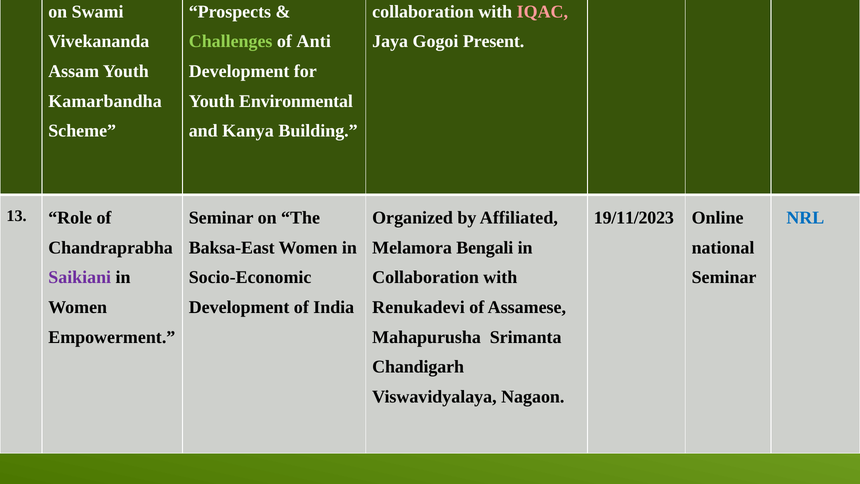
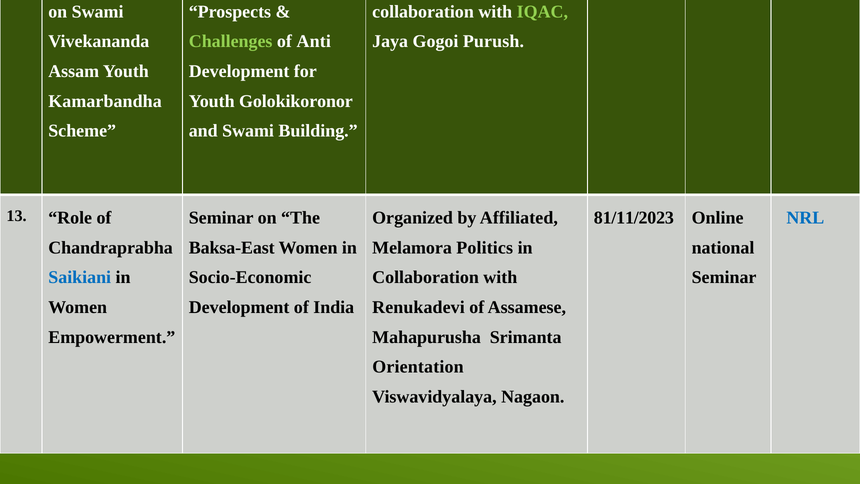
IQAC colour: pink -> light green
Present: Present -> Purush
Environmental: Environmental -> Golokikoronor
and Kanya: Kanya -> Swami
19/11/2023: 19/11/2023 -> 81/11/2023
Bengali: Bengali -> Politics
Saikiani colour: purple -> blue
Chandigarh: Chandigarh -> Orientation
